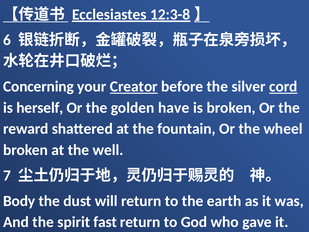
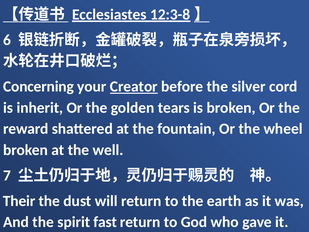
cord underline: present -> none
herself: herself -> inherit
have: have -> tears
Body: Body -> Their
